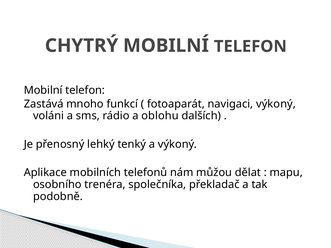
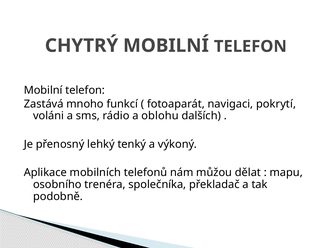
navigaci výkoný: výkoný -> pokrytí
